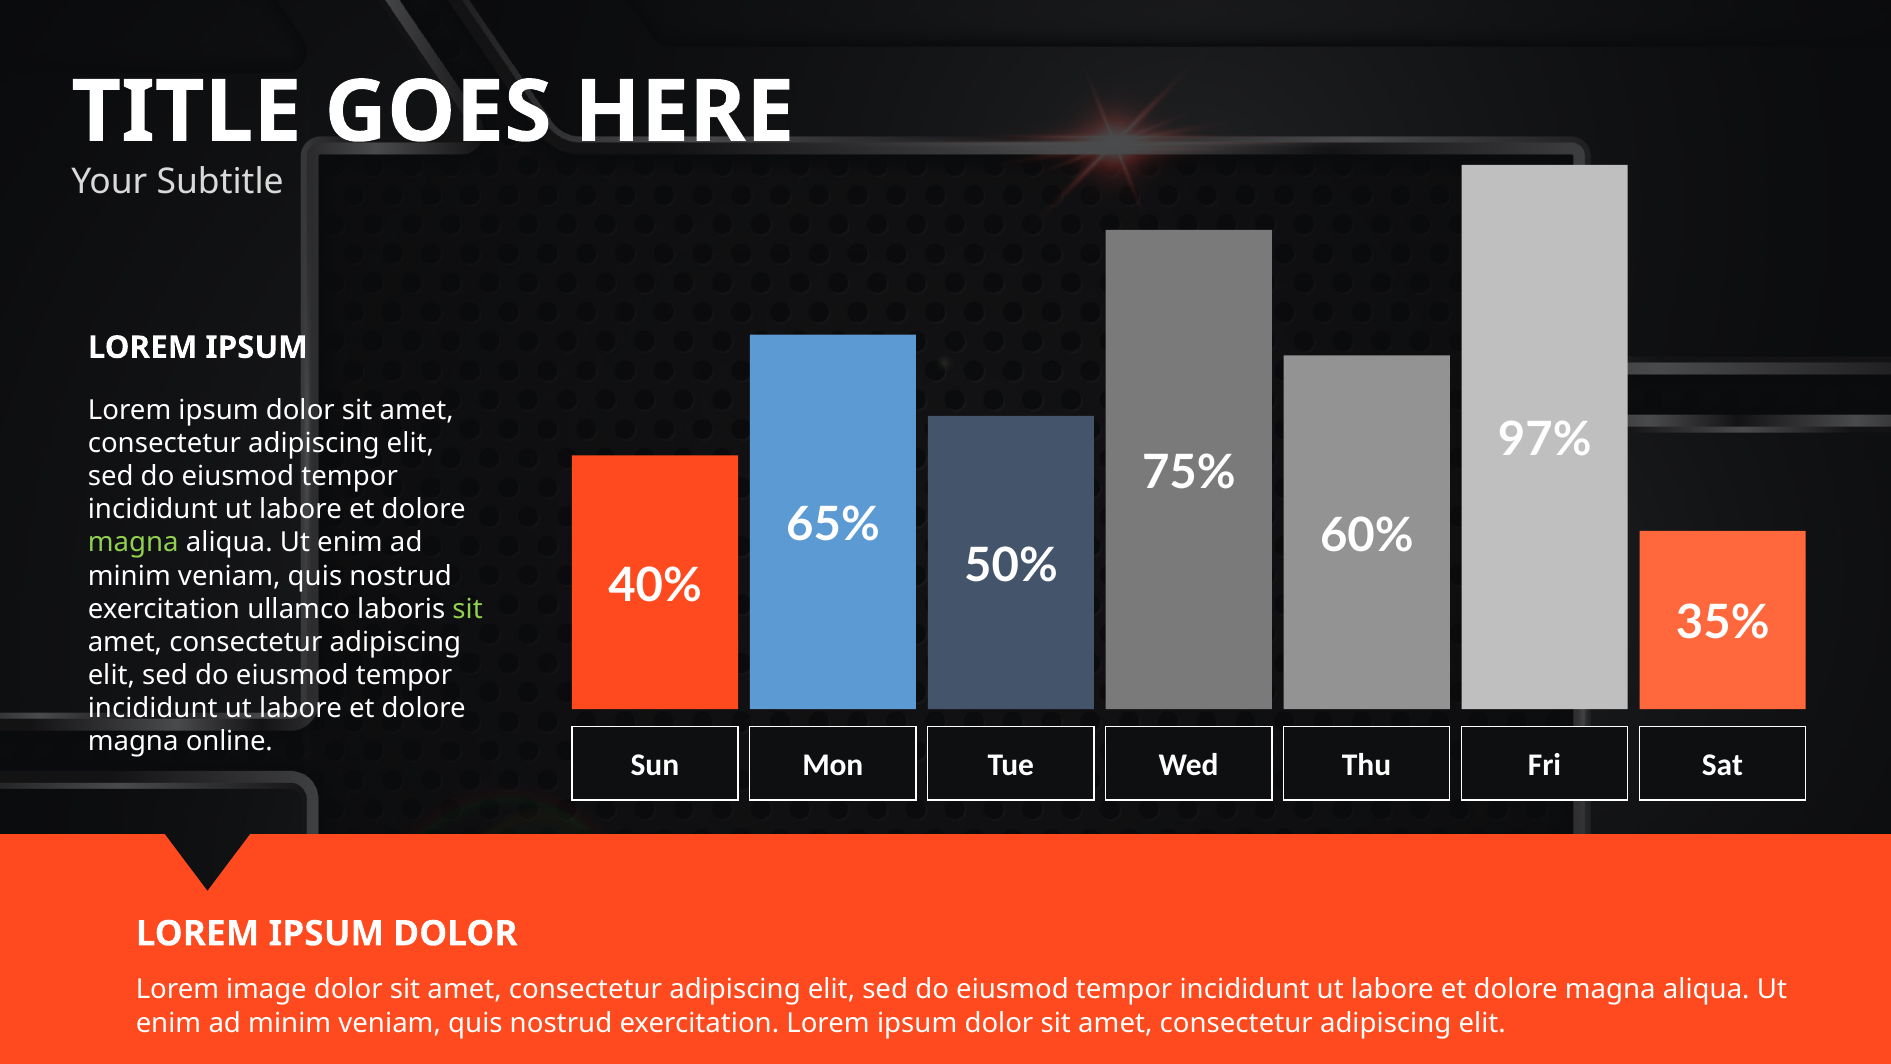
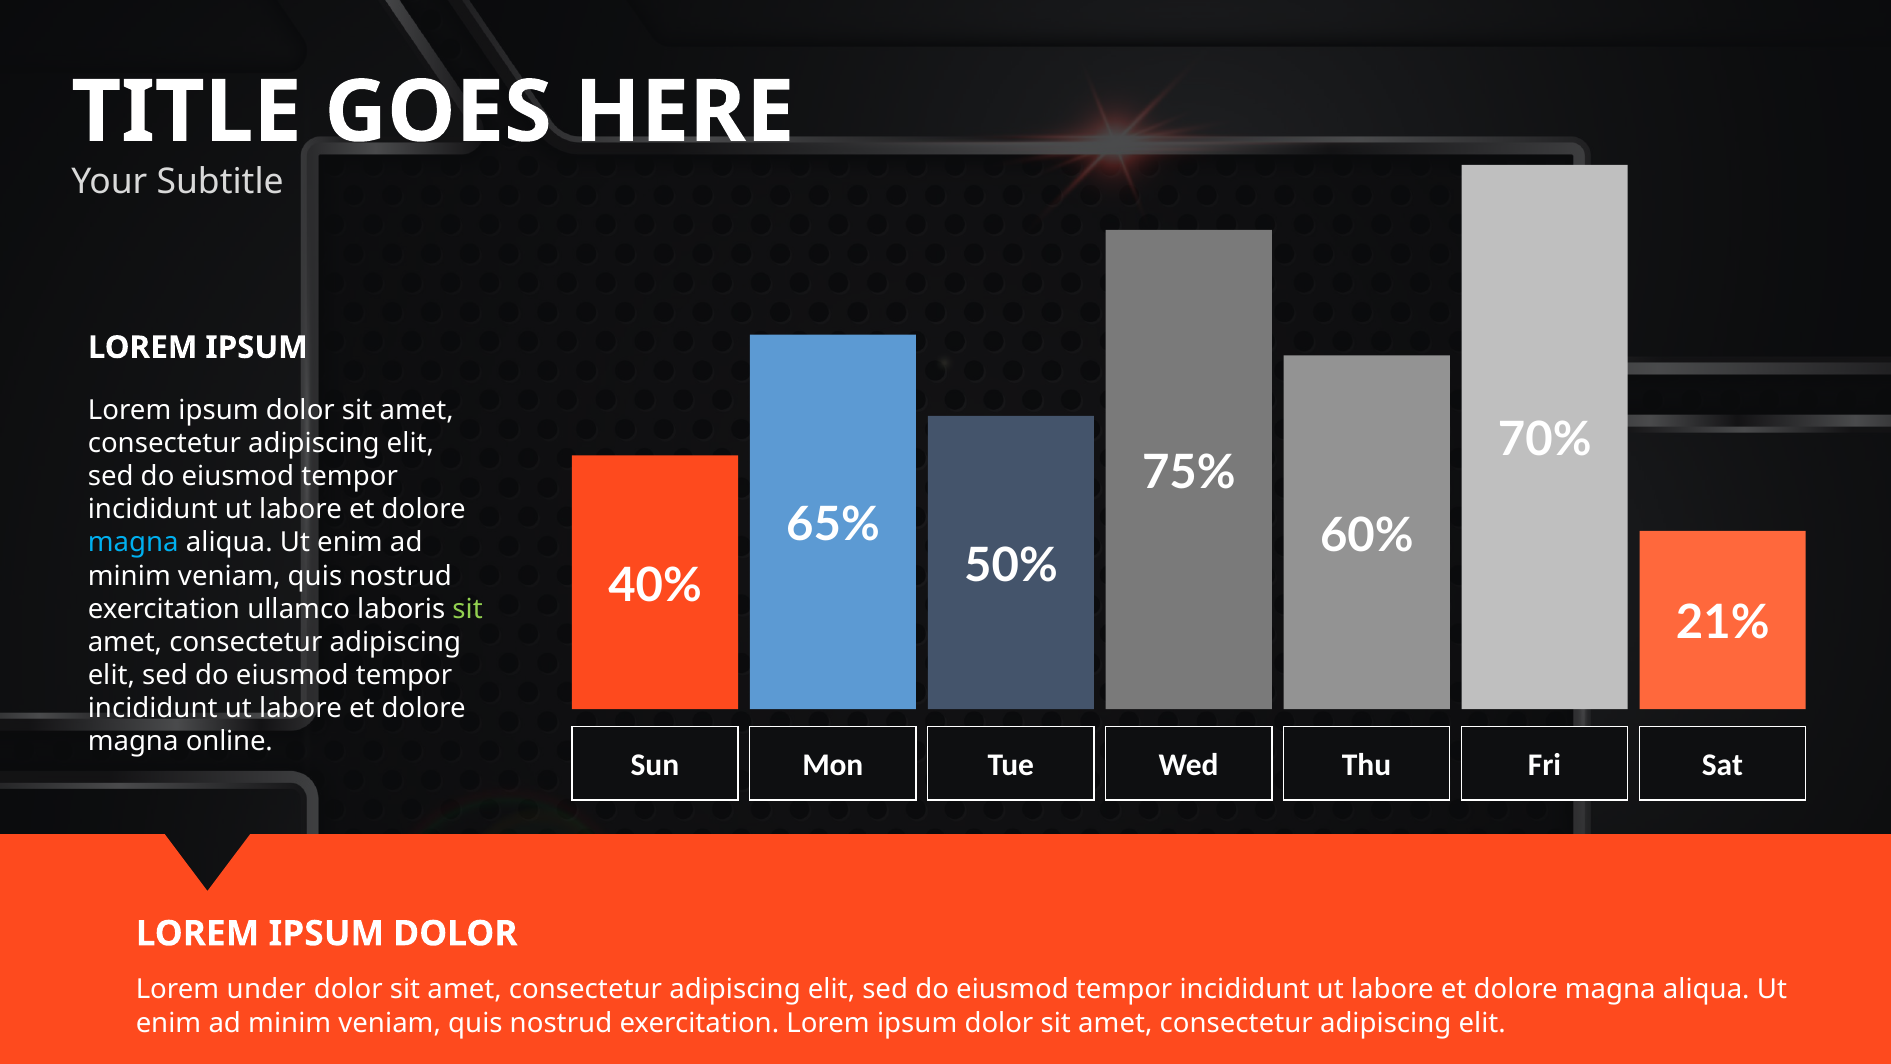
97%: 97% -> 70%
magna at (133, 543) colour: light green -> light blue
35%: 35% -> 21%
image: image -> under
